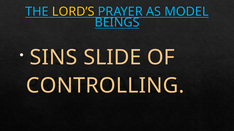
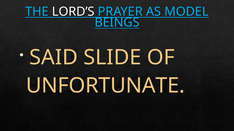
LORD’S colour: yellow -> white
SINS: SINS -> SAID
CONTROLLING: CONTROLLING -> UNFORTUNATE
